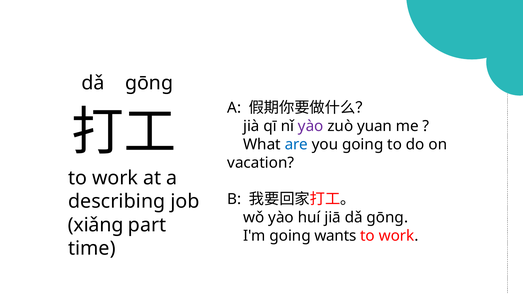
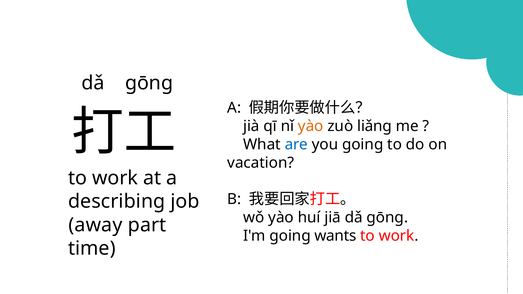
yào at (311, 126) colour: purple -> orange
yuan: yuan -> liǎng
xiǎng: xiǎng -> away
